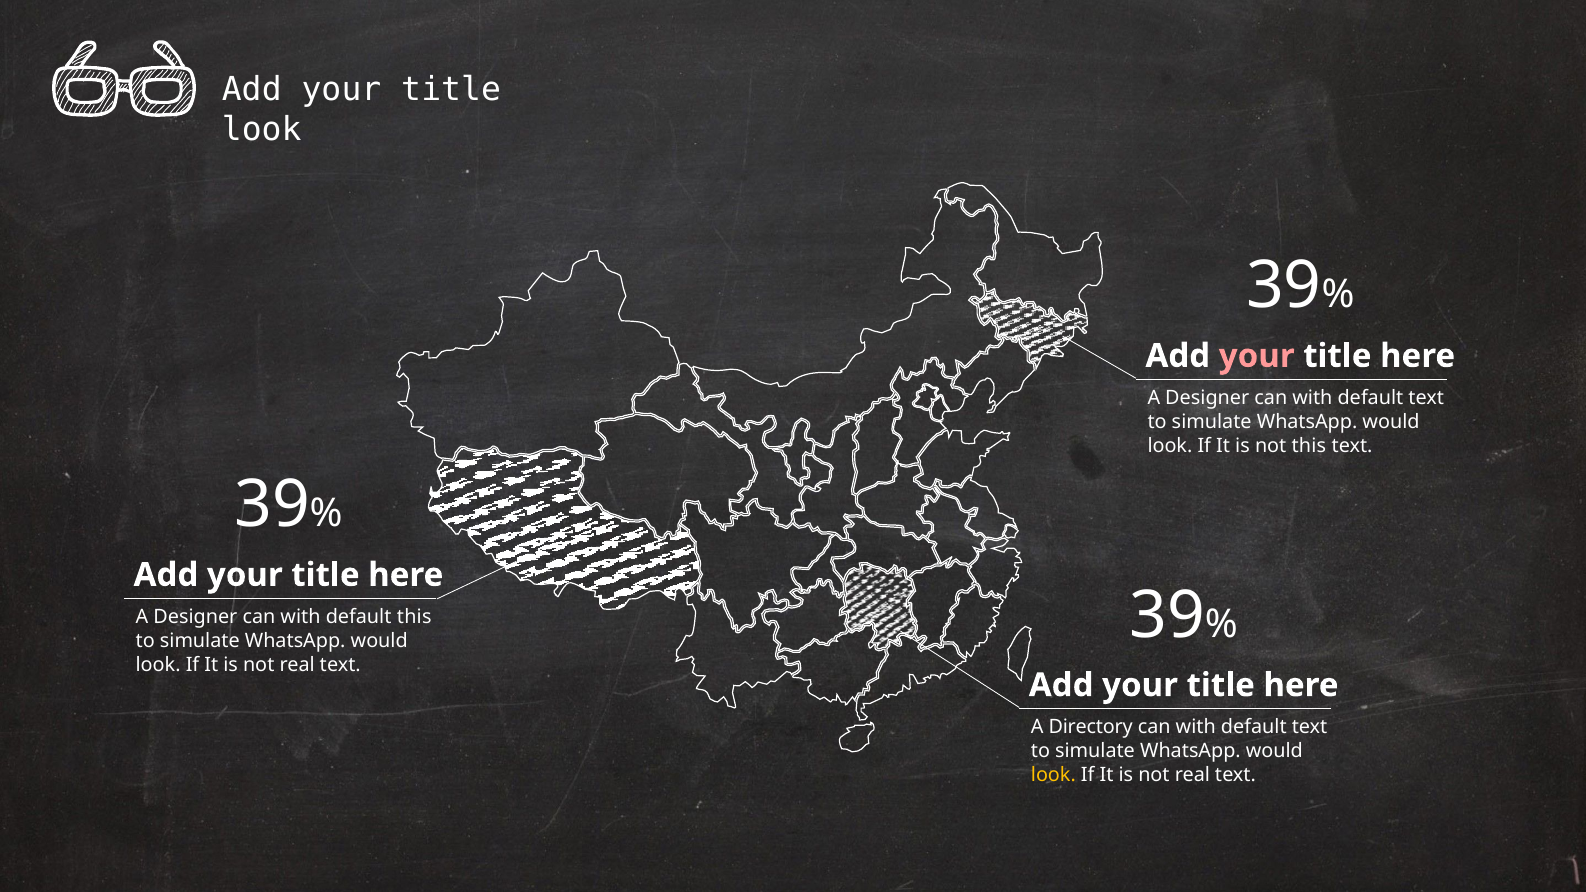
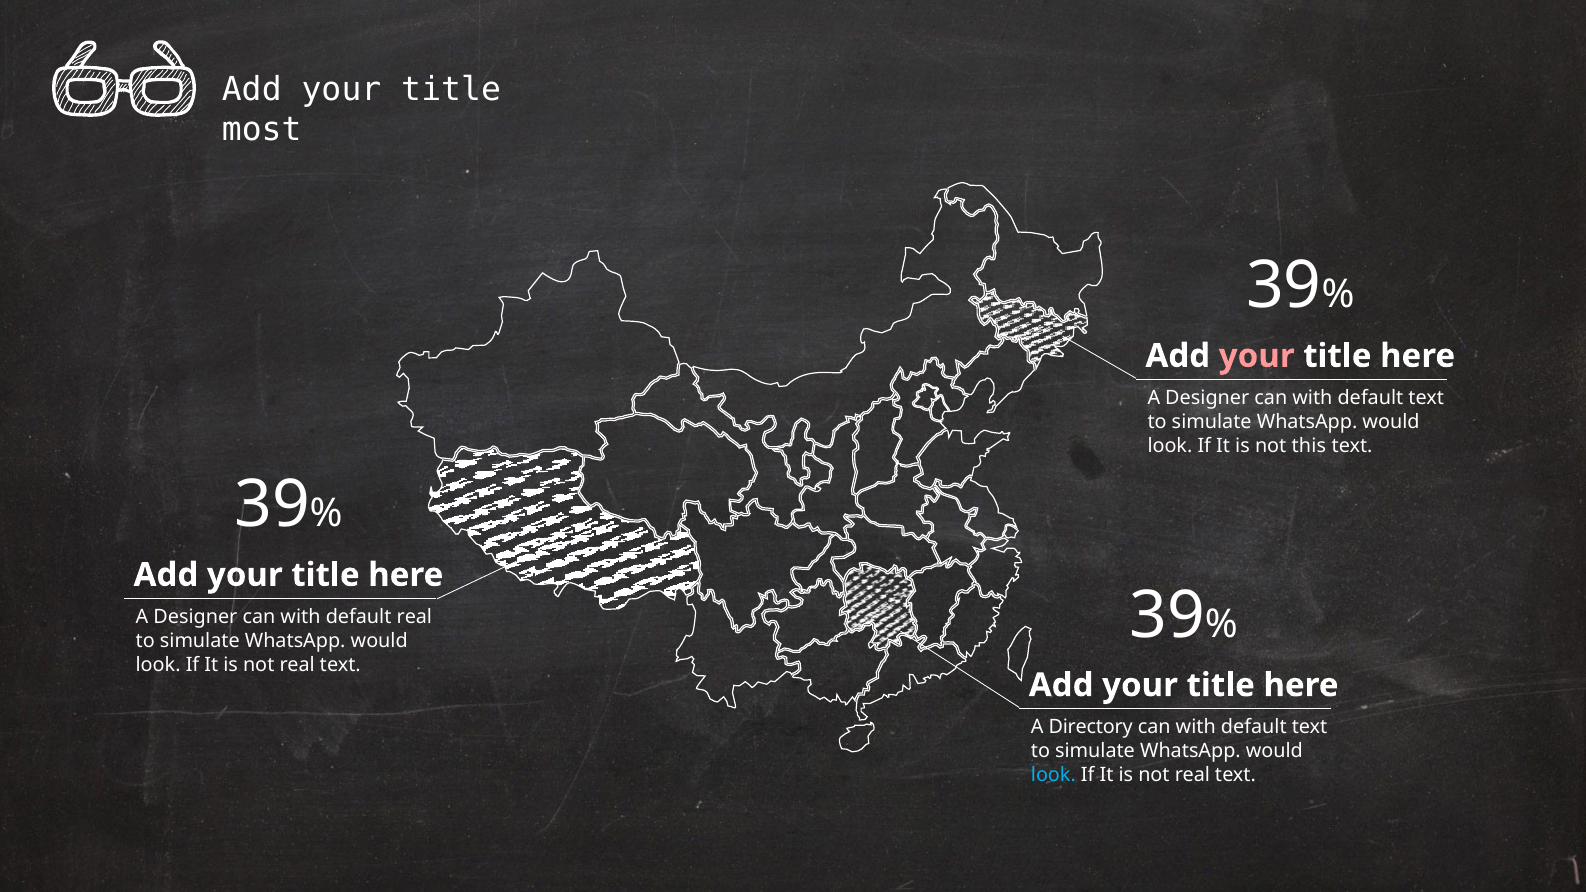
look at (262, 130): look -> most
default this: this -> real
look at (1053, 775) colour: yellow -> light blue
